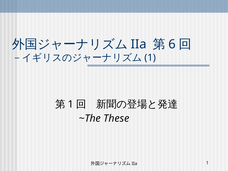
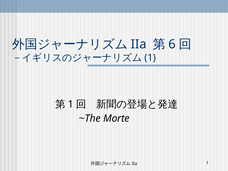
These: These -> Morte
